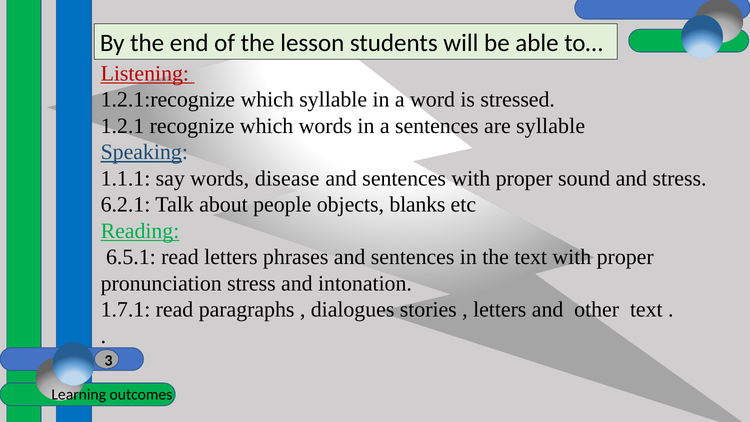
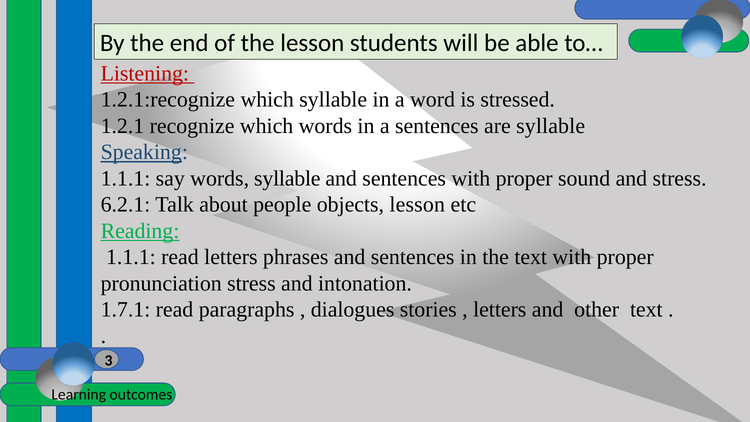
words disease: disease -> syllable
objects blanks: blanks -> lesson
6.5.1 at (131, 257): 6.5.1 -> 1.1.1
